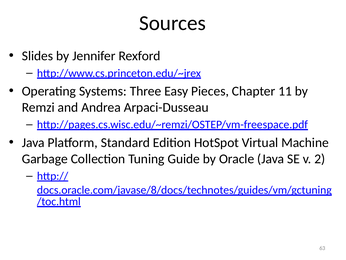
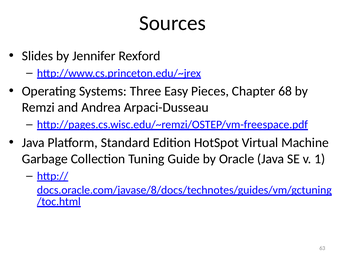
11: 11 -> 68
2: 2 -> 1
